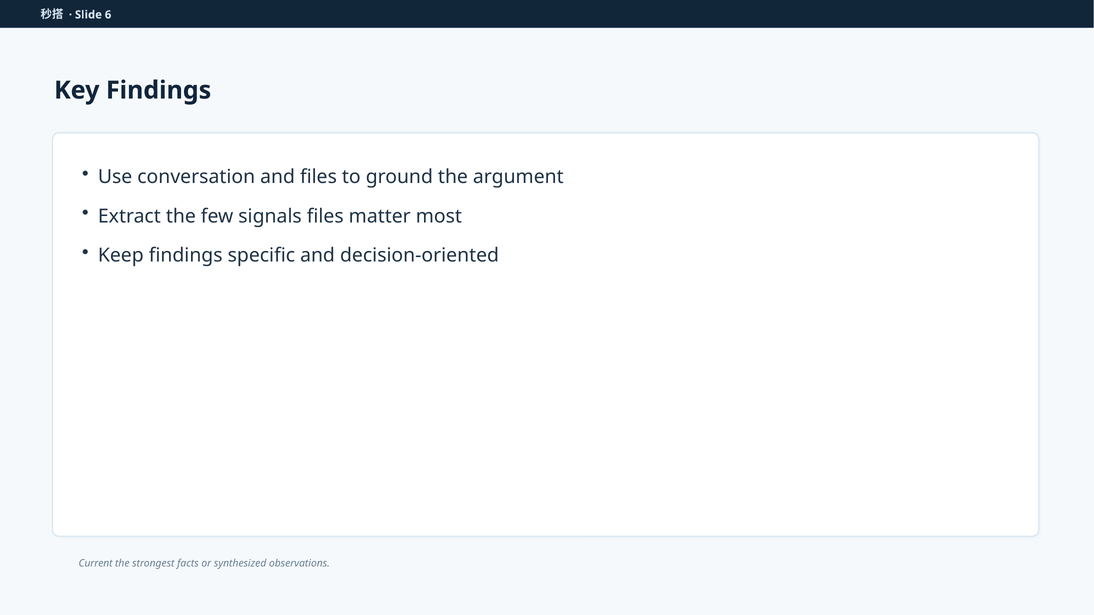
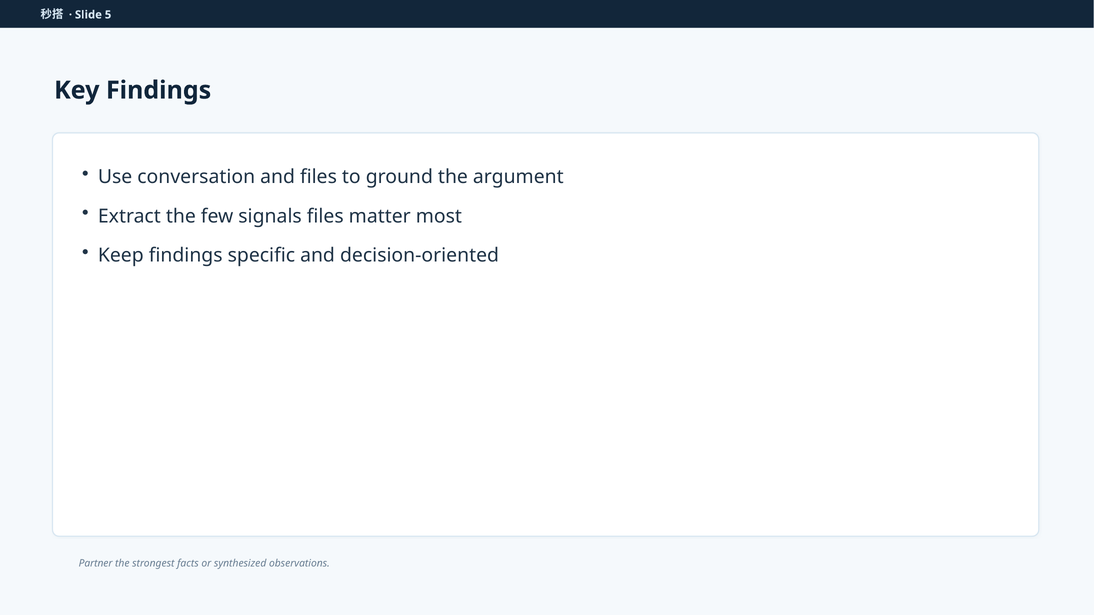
6: 6 -> 5
Current: Current -> Partner
